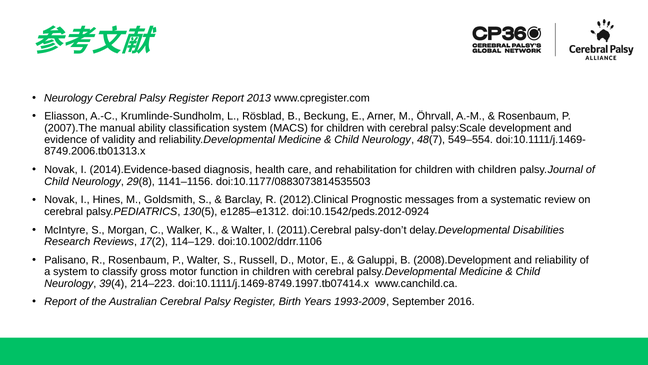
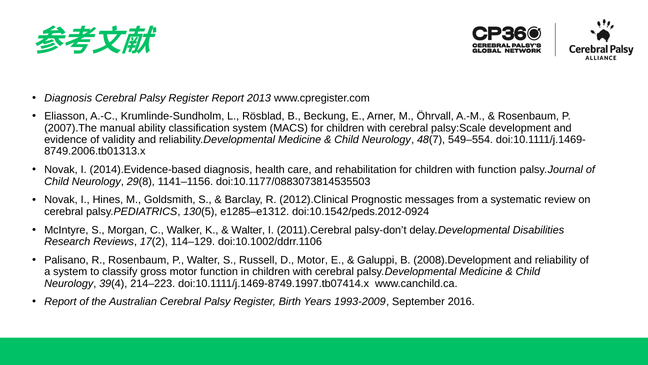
Neurology at (68, 98): Neurology -> Diagnosis
with children: children -> function
